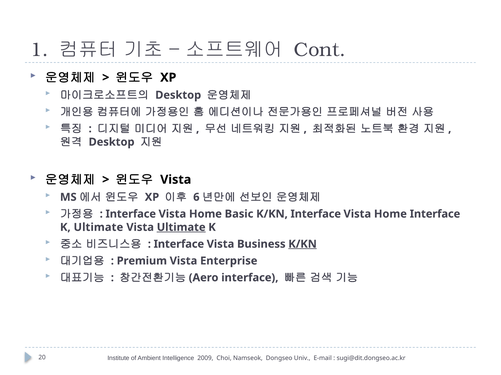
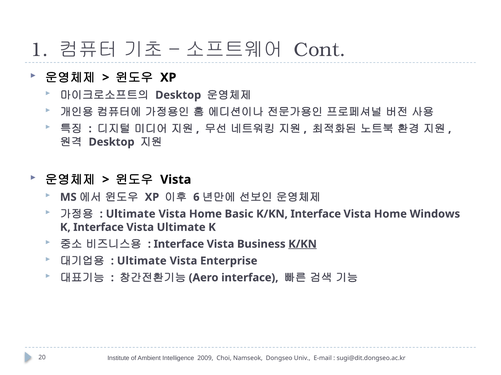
Interface at (131, 214): Interface -> Ultimate
Home Interface: Interface -> Windows
K Ultimate: Ultimate -> Interface
Ultimate at (181, 228) underline: present -> none
Premium at (142, 261): Premium -> Ultimate
